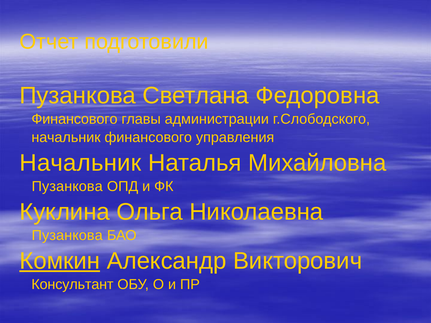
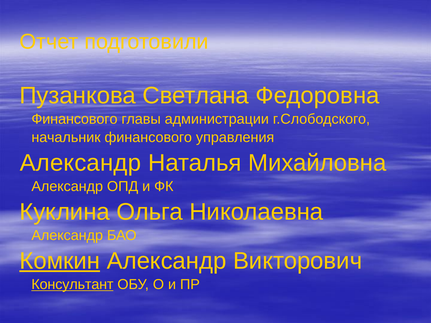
Начальник at (80, 163): Начальник -> Александр
Пузанкова at (67, 187): Пузанкова -> Александр
Пузанкова at (67, 236): Пузанкова -> Александр
Консультант underline: none -> present
